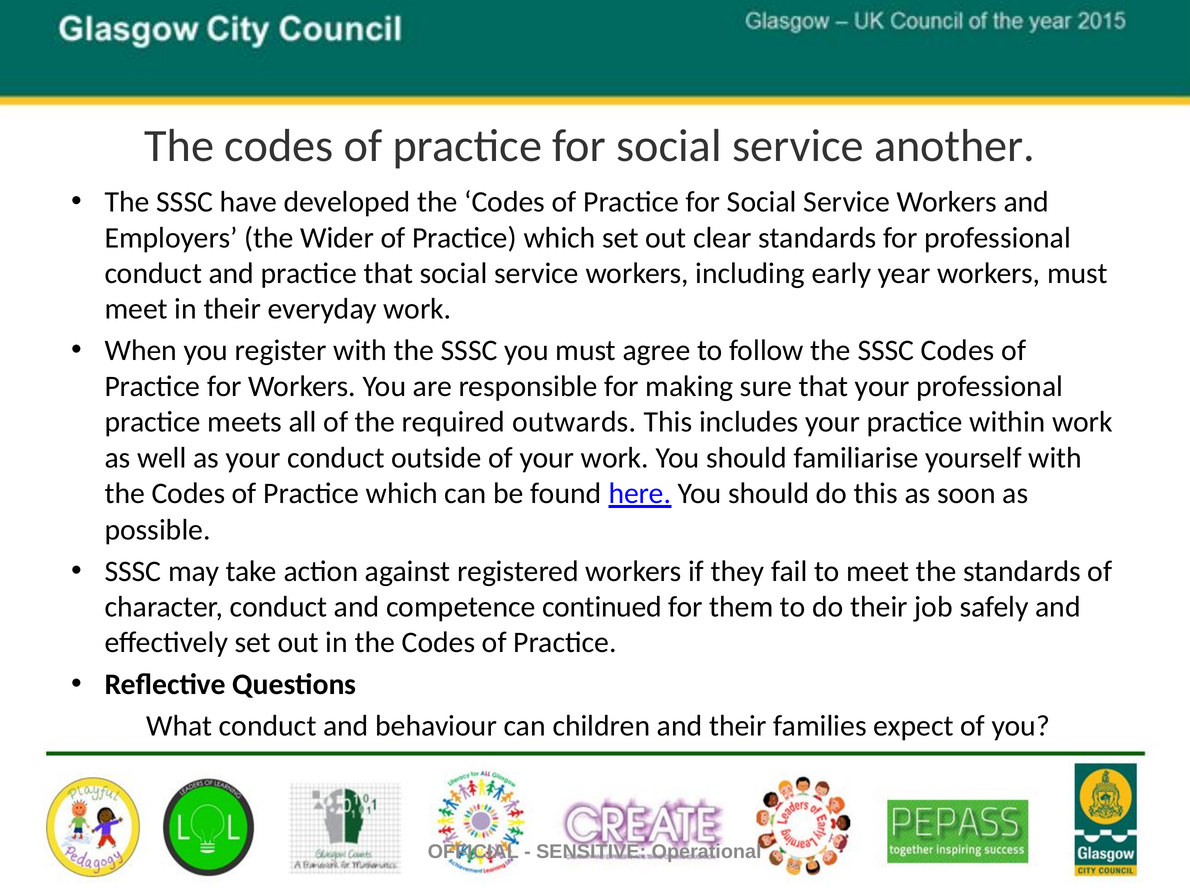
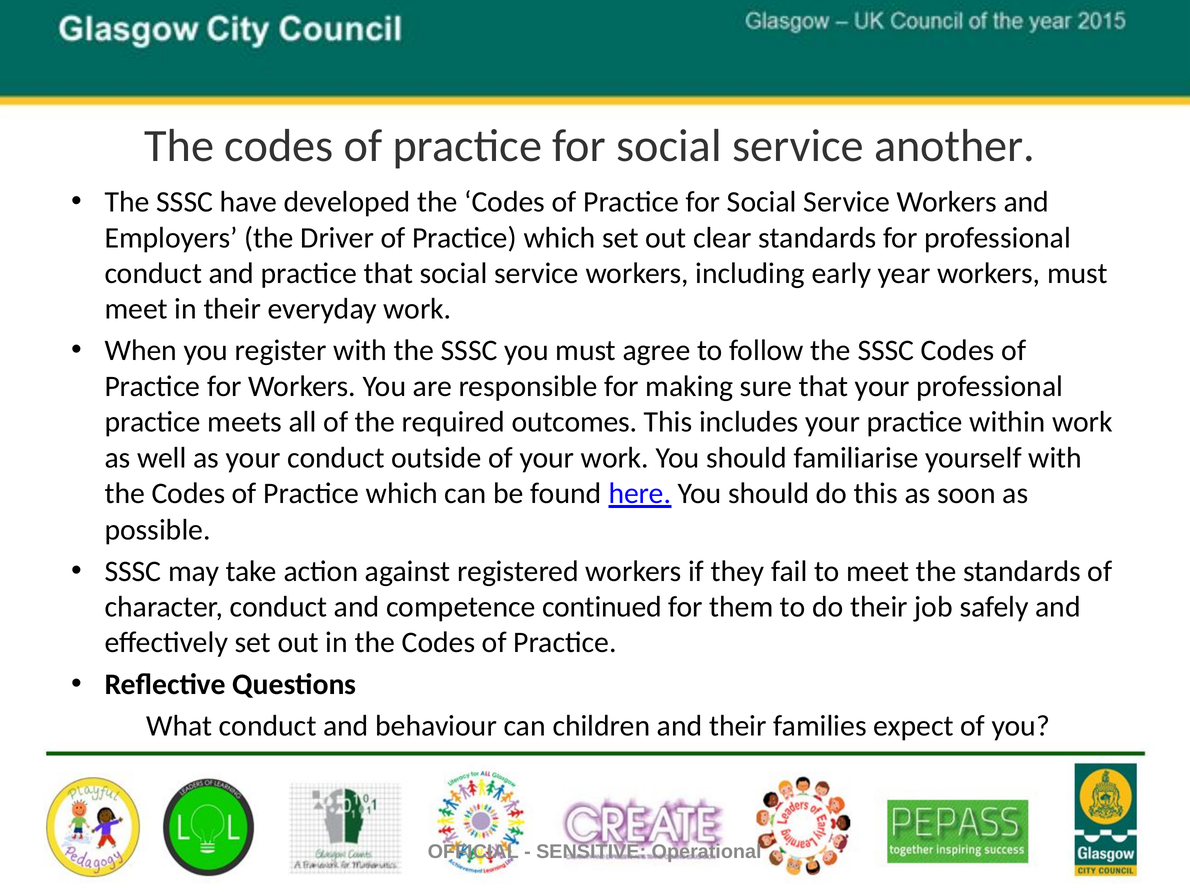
Wider: Wider -> Driver
outwards: outwards -> outcomes
